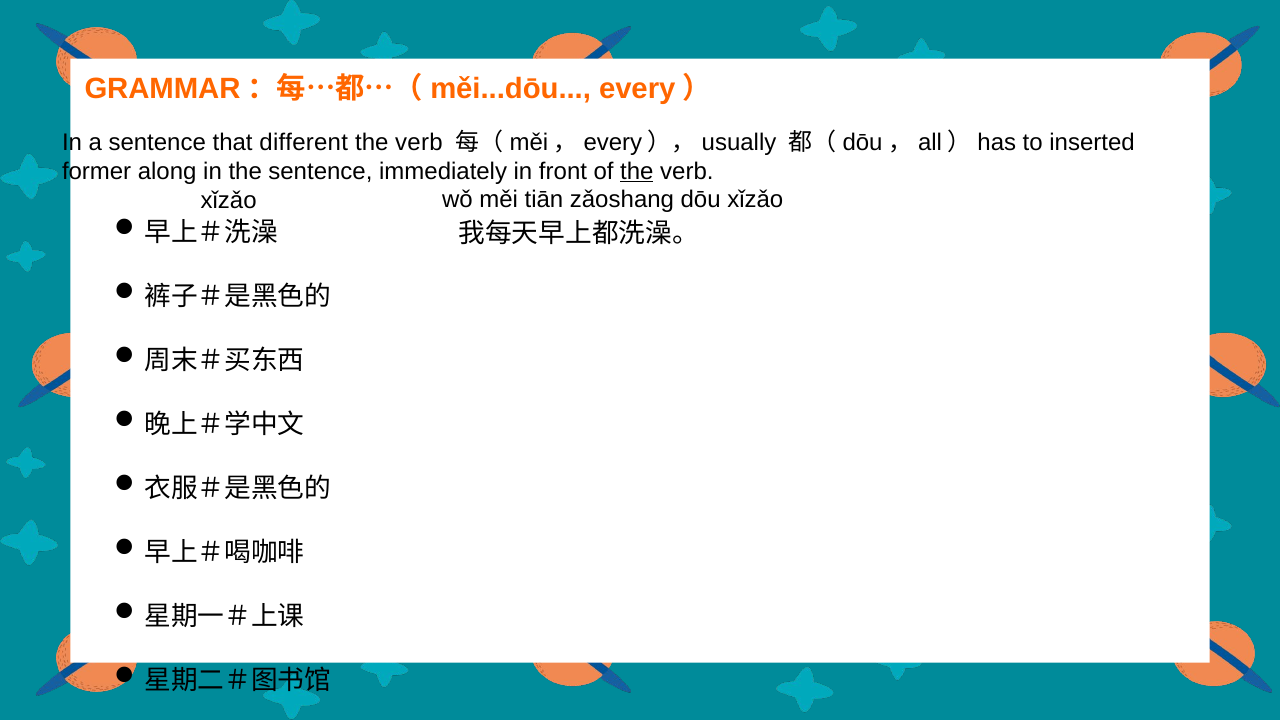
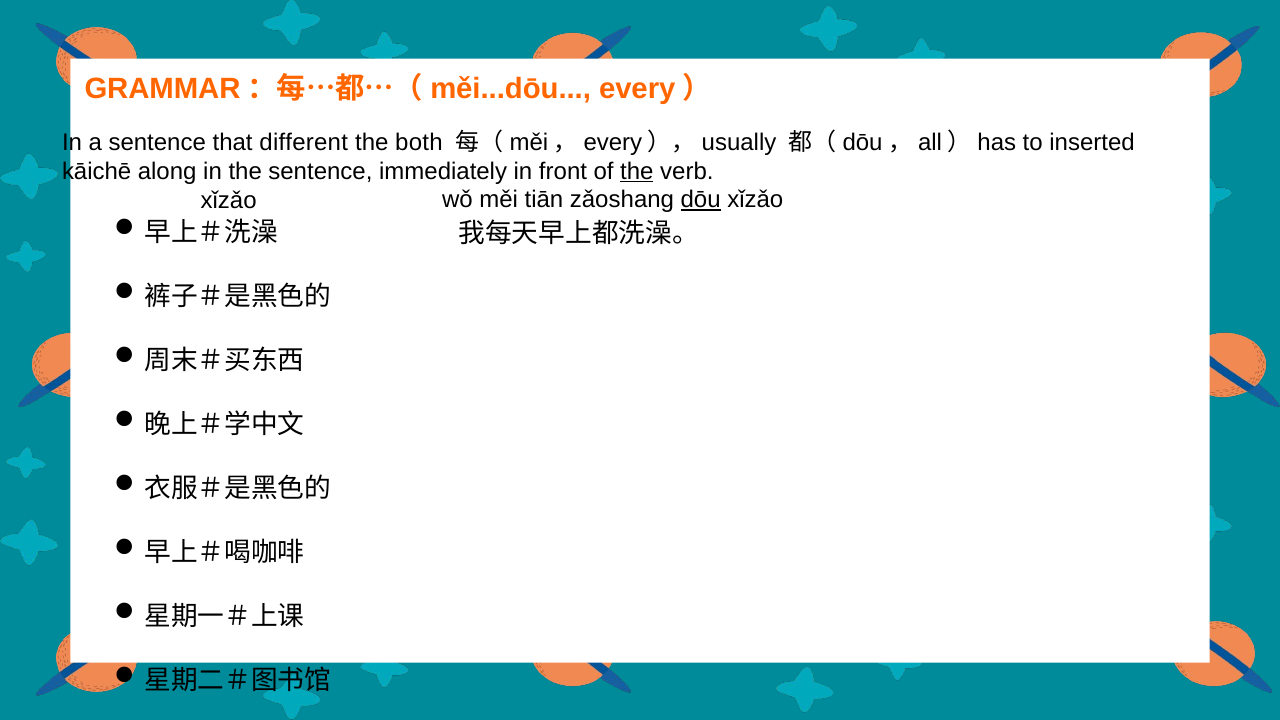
verb at (419, 142): verb -> both
former: former -> kāichē
dōu underline: none -> present
